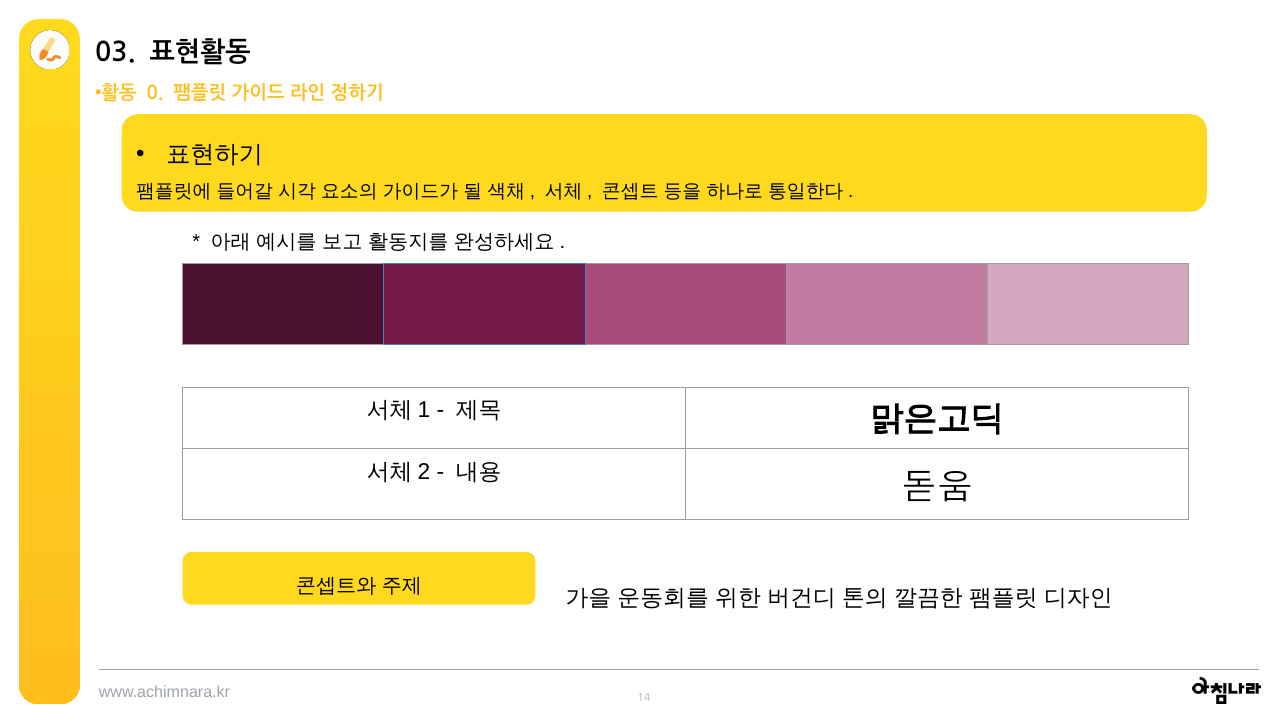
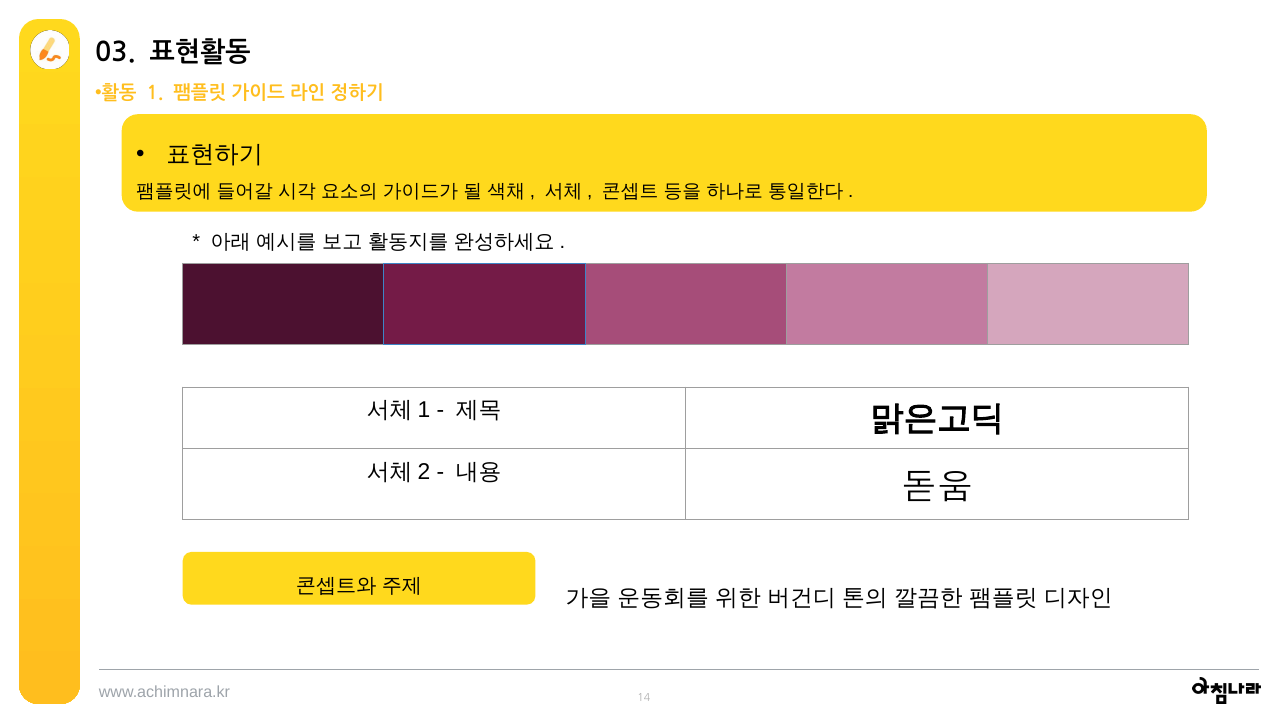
0: 0 -> 1
